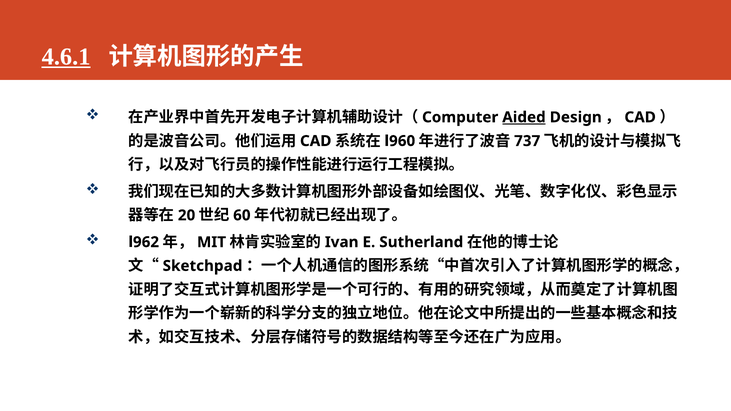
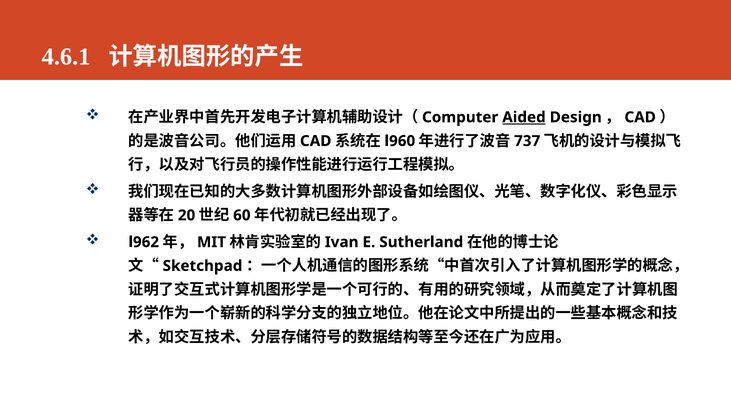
4.6.1 underline: present -> none
